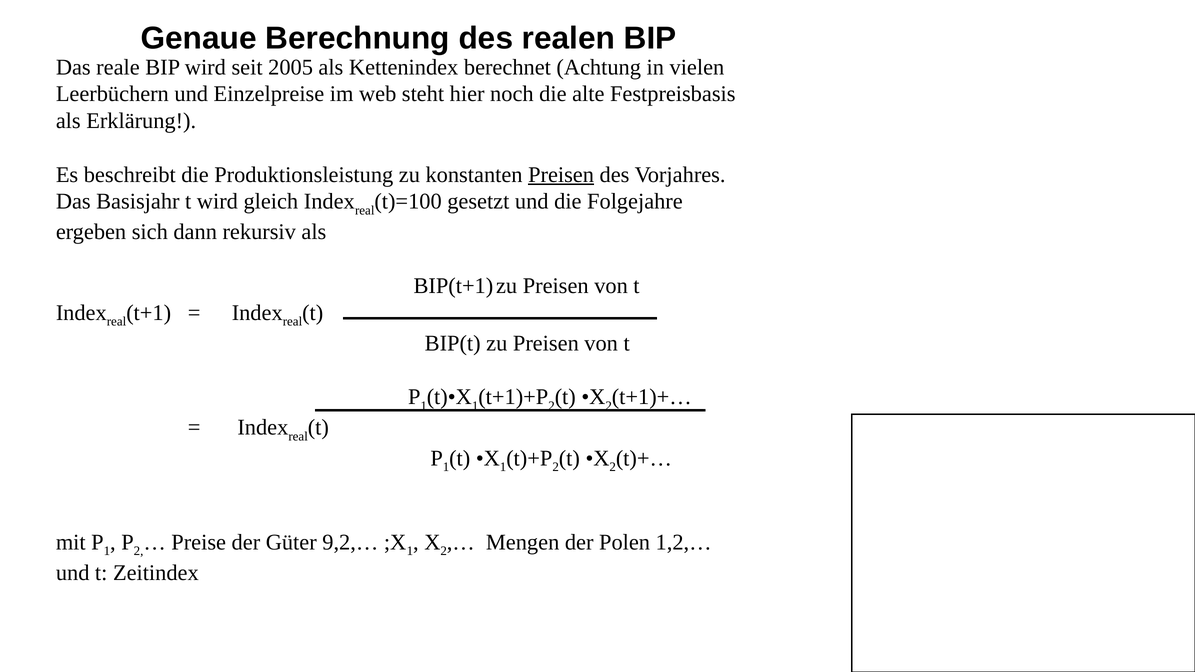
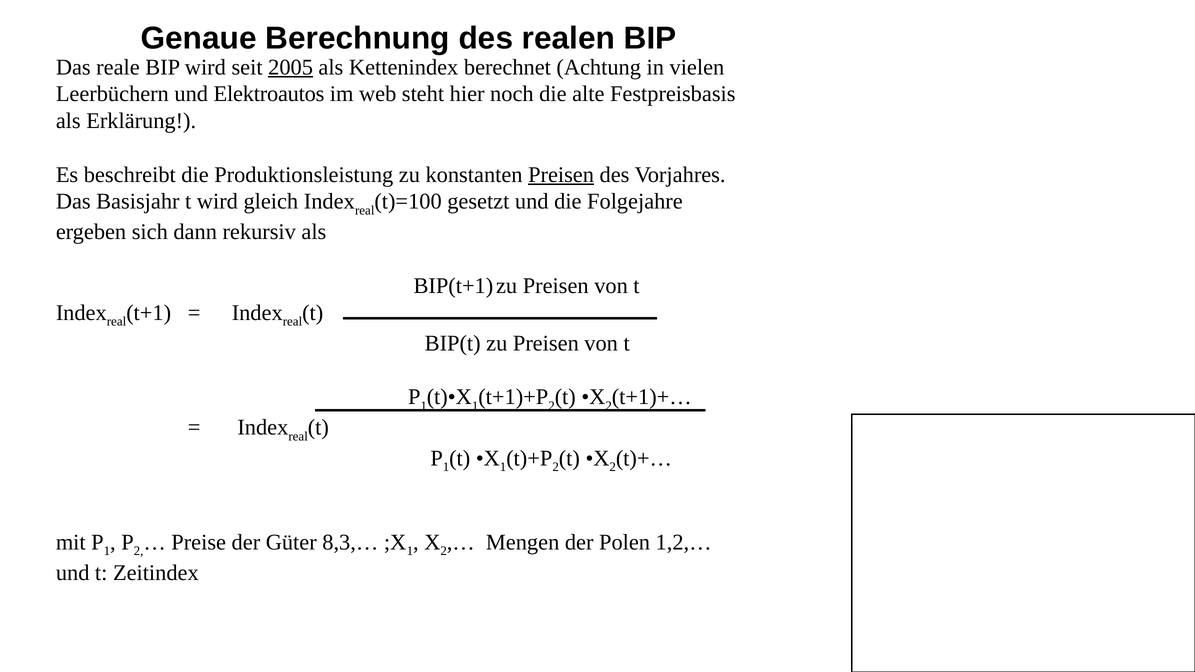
2005 underline: none -> present
Einzelpreise: Einzelpreise -> Elektroautos
9,2,…: 9,2,… -> 8,3,…
